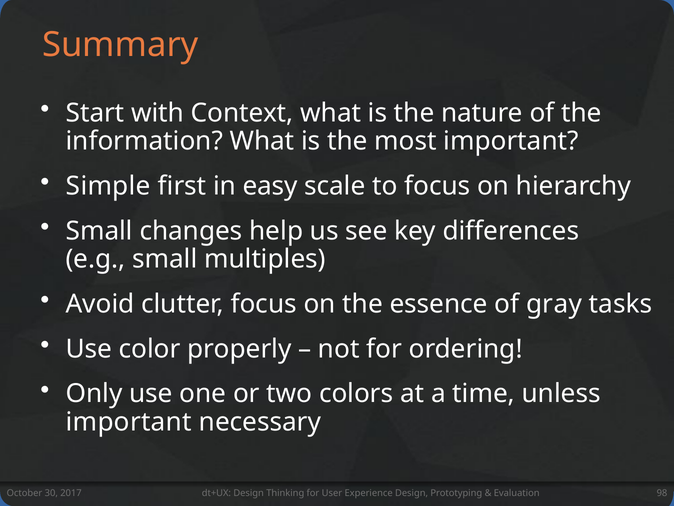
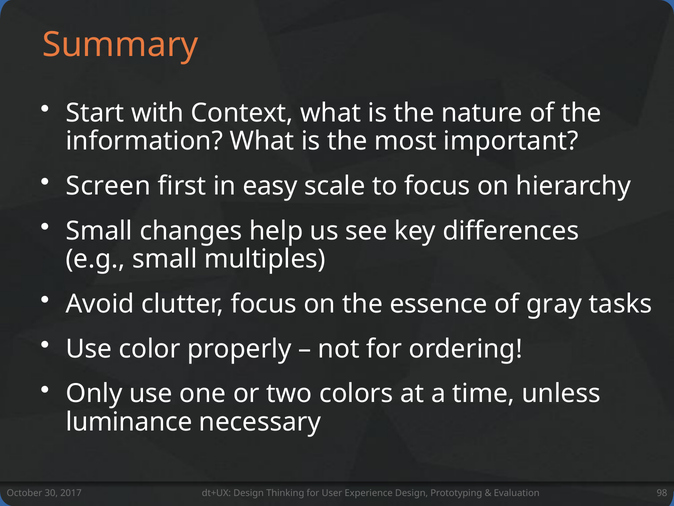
Simple: Simple -> Screen
important at (129, 422): important -> luminance
